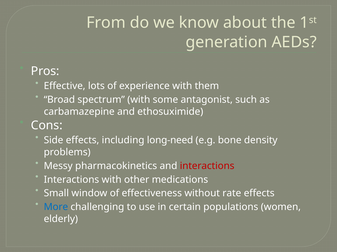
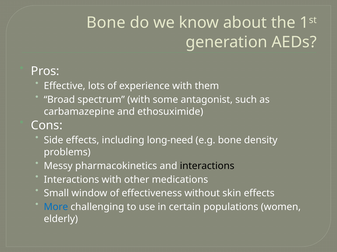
From at (106, 23): From -> Bone
interactions at (207, 166) colour: red -> black
rate: rate -> skin
